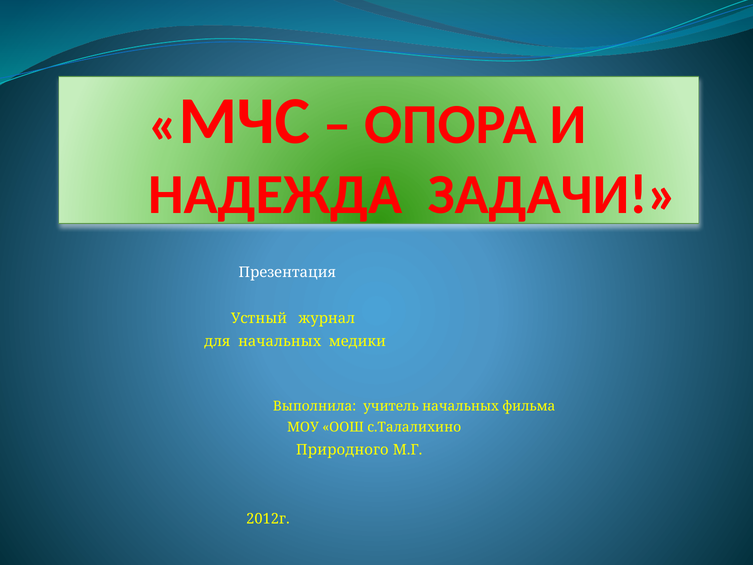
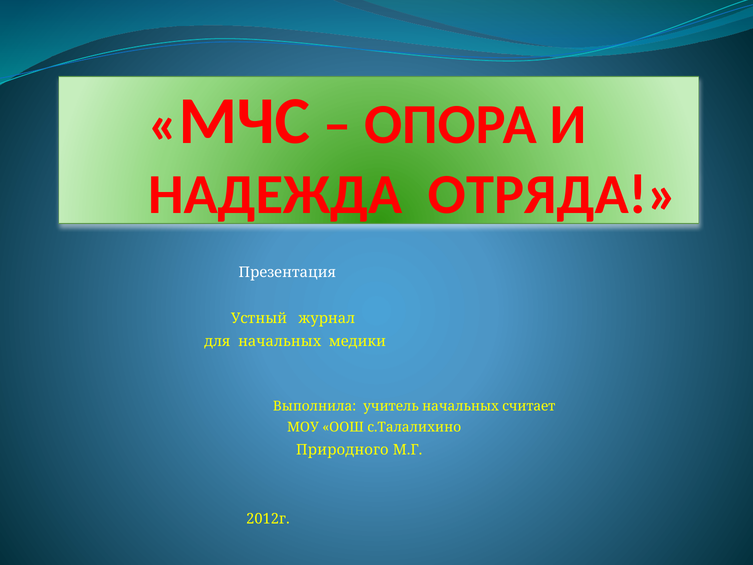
ЗАДАЧИ: ЗАДАЧИ -> ОТРЯДА
фильма: фильма -> считает
